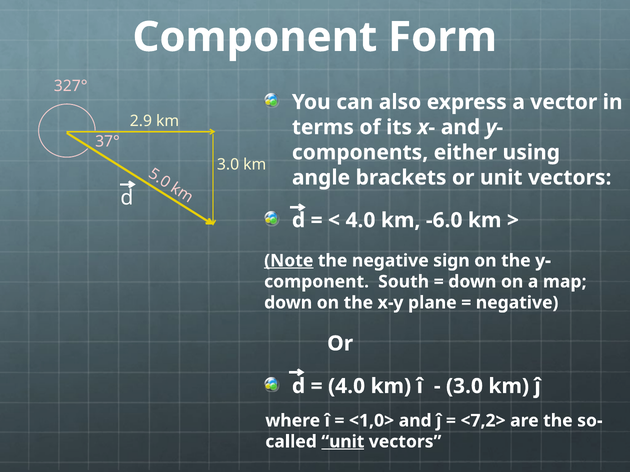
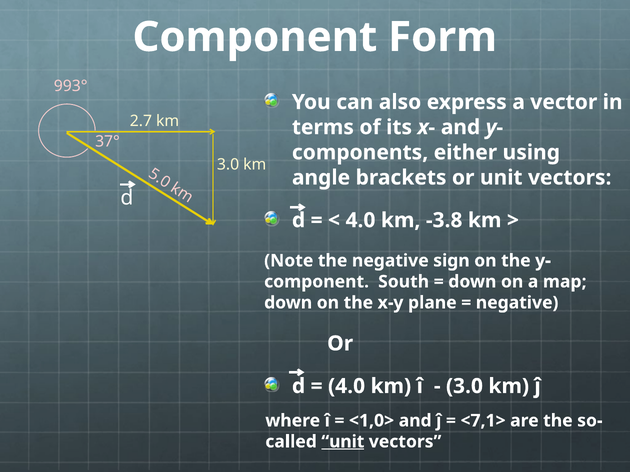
327°: 327° -> 993°
2.9: 2.9 -> 2.7
-6.0: -6.0 -> -3.8
Note underline: present -> none
<7,2>: <7,2> -> <7,1>
